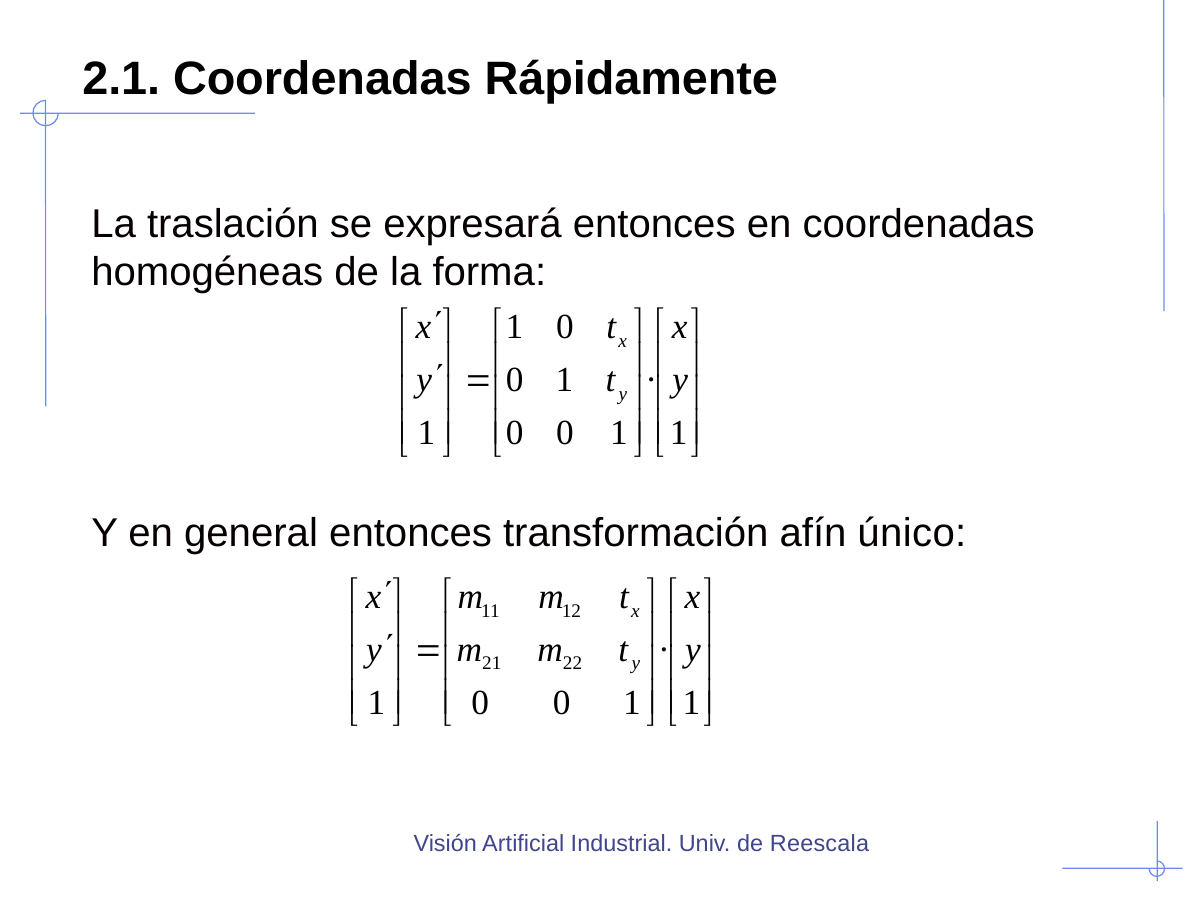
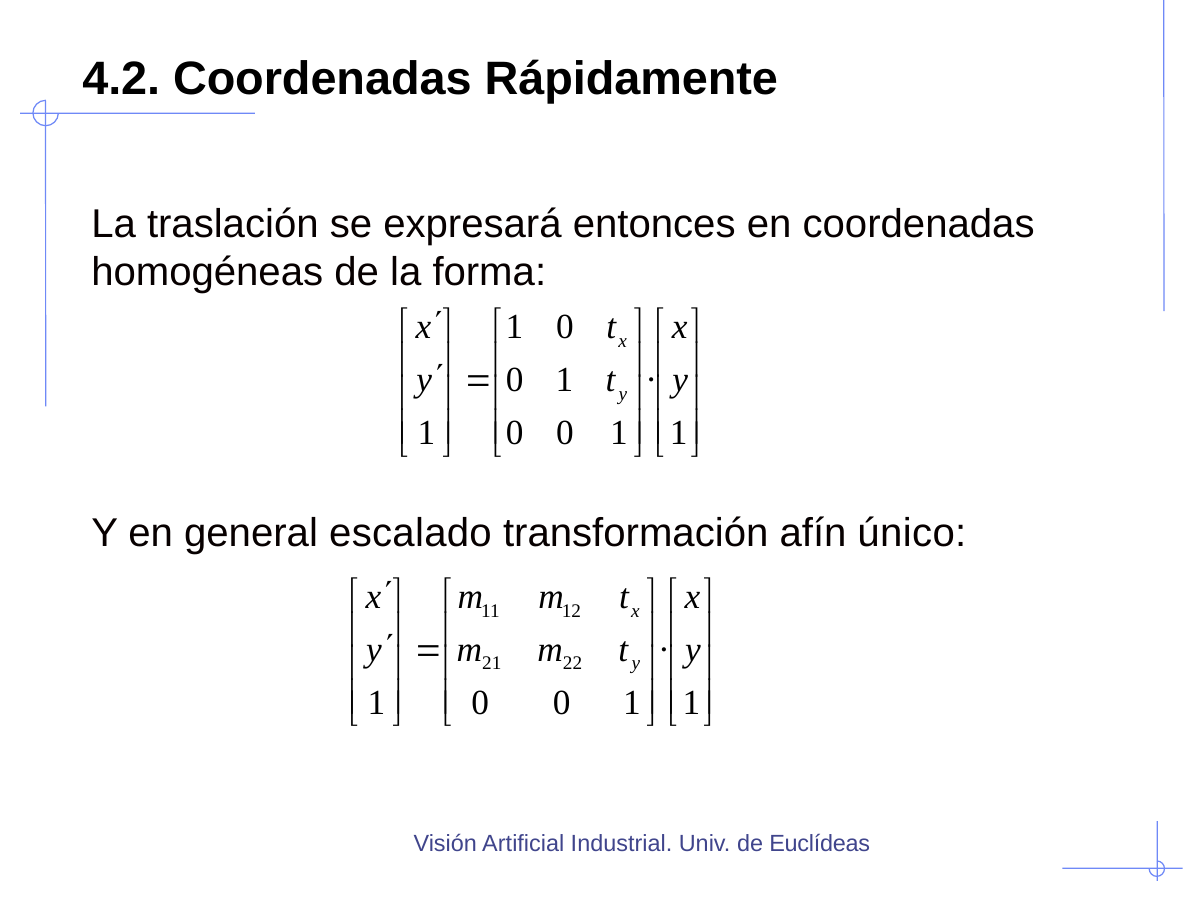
2.1: 2.1 -> 4.2
general entonces: entonces -> escalado
Reescala: Reescala -> Euclídeas
